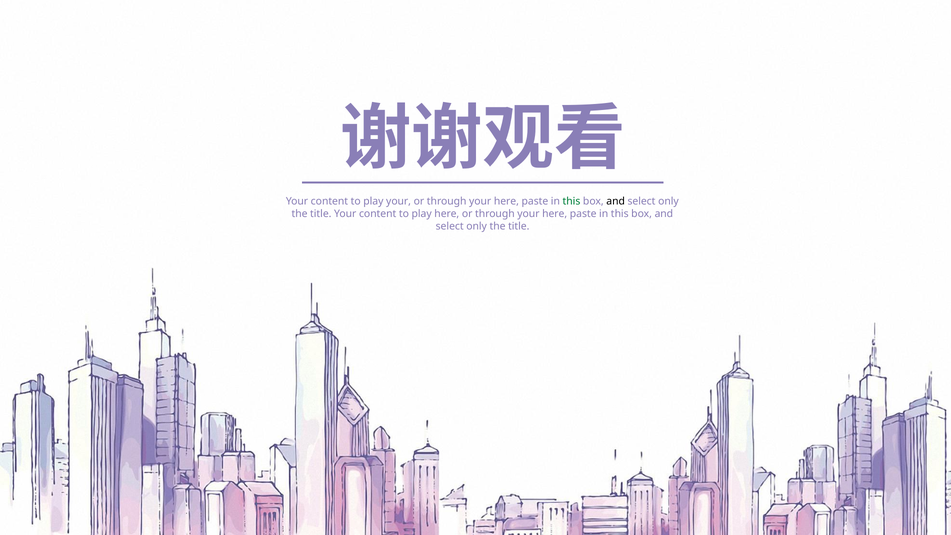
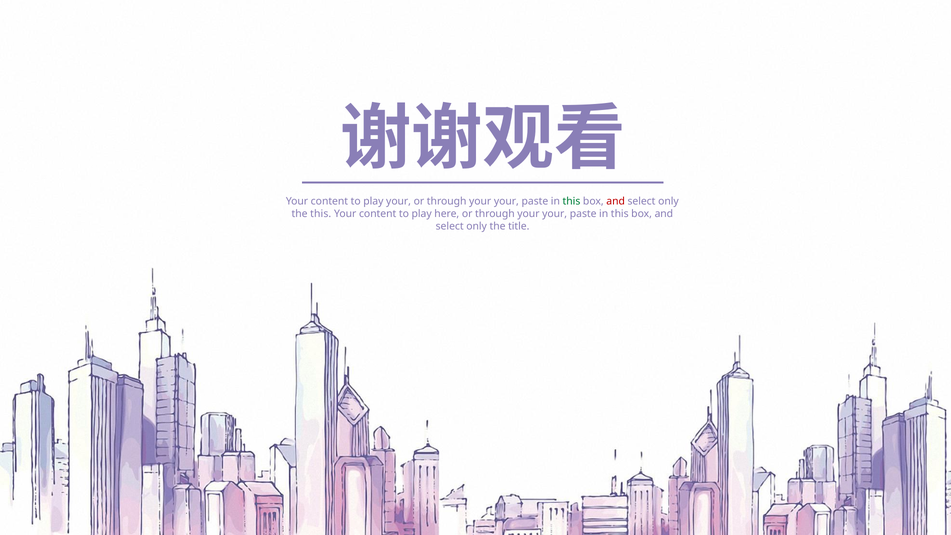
here at (506, 201): here -> your
and at (616, 201) colour: black -> red
title at (321, 214): title -> this
here at (555, 214): here -> your
